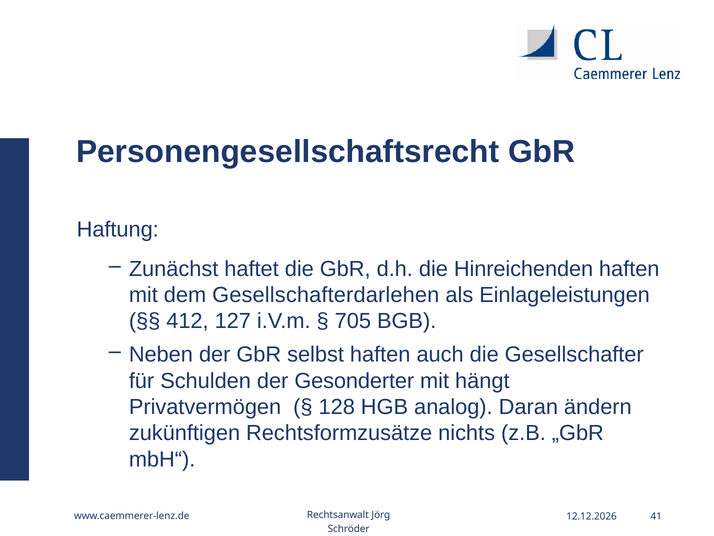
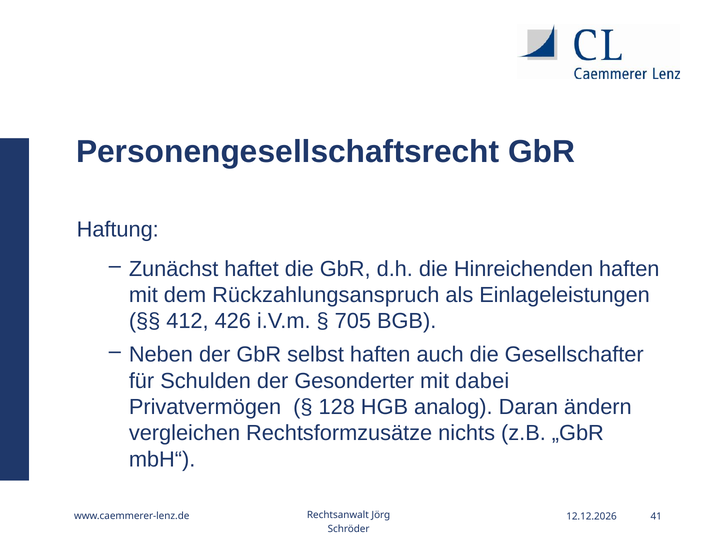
Gesellschafterdarlehen: Gesellschafterdarlehen -> Rückzahlungsanspruch
127: 127 -> 426
hängt: hängt -> dabei
zukünftigen: zukünftigen -> vergleichen
